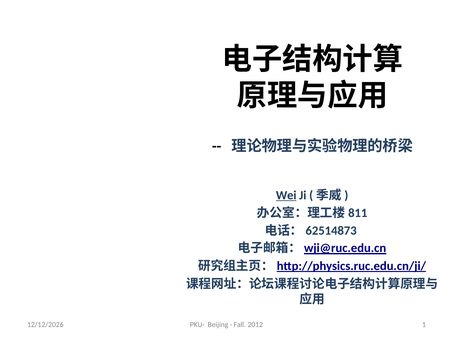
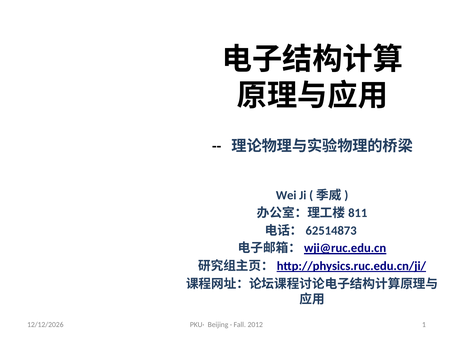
Wei underline: present -> none
